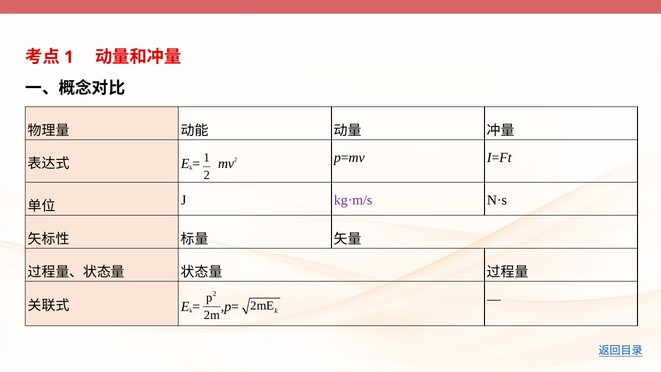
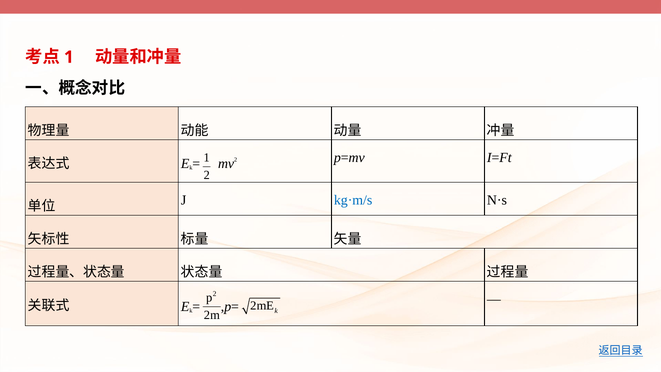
kg·m/s colour: purple -> blue
